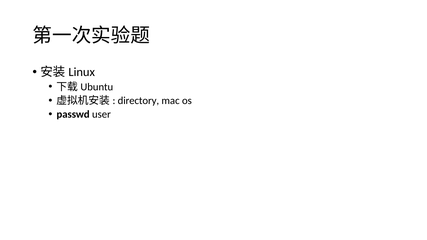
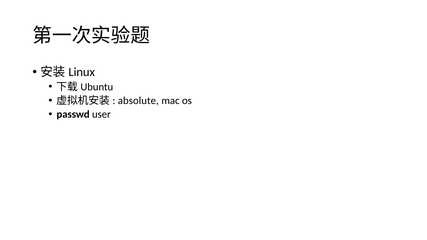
directory: directory -> absolute
